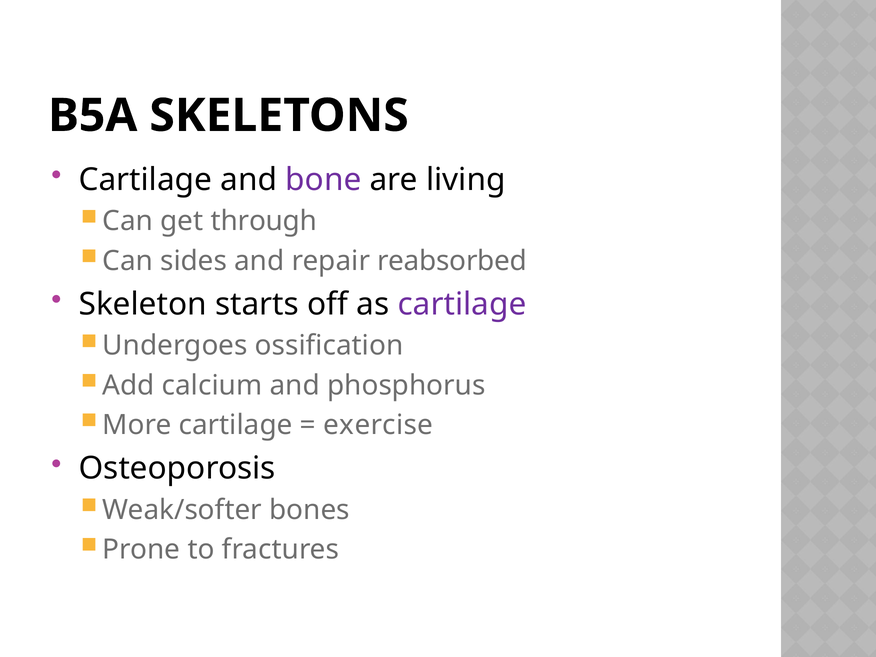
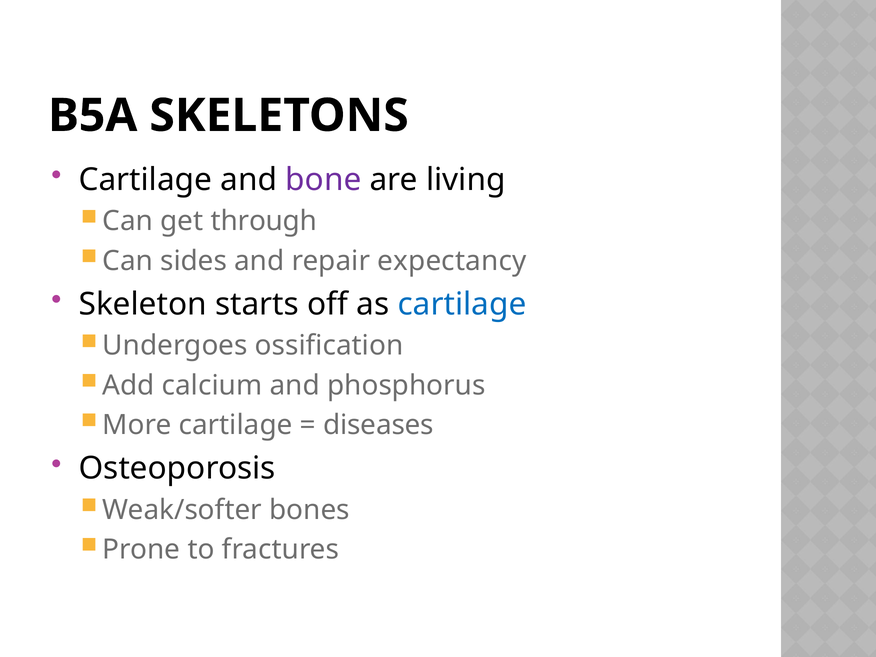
reabsorbed: reabsorbed -> expectancy
cartilage at (462, 304) colour: purple -> blue
exercise: exercise -> diseases
